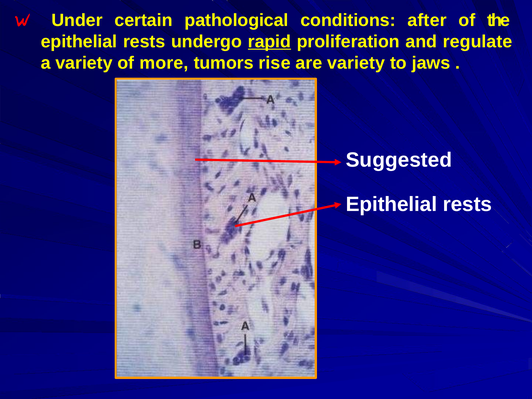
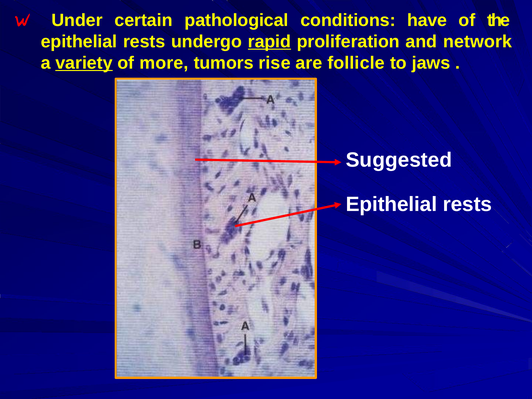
after: after -> have
regulate: regulate -> network
variety at (84, 63) underline: none -> present
are variety: variety -> follicle
